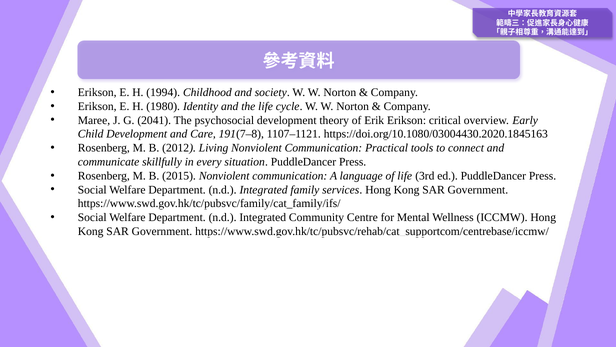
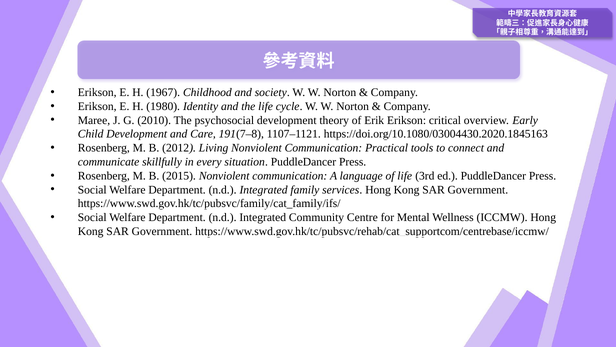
1994: 1994 -> 1967
2041: 2041 -> 2010
